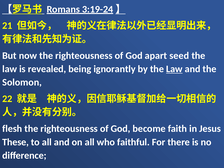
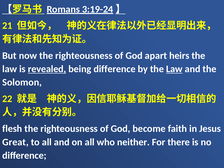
seed: seed -> heirs
revealed underline: none -> present
being ignorantly: ignorantly -> difference
These: These -> Great
faithful: faithful -> neither
